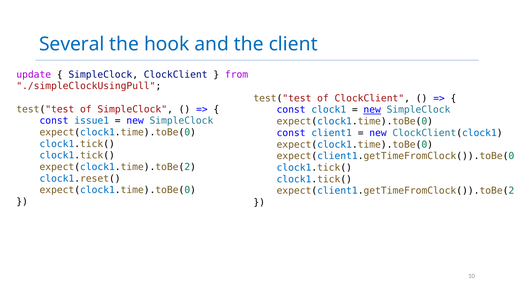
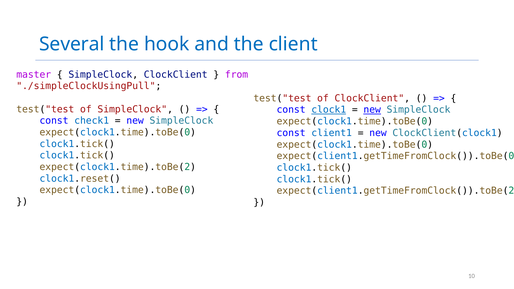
update: update -> master
clock1 underline: none -> present
issue1: issue1 -> check1
